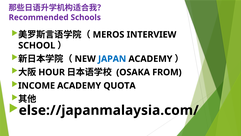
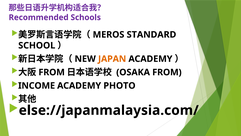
INTERVIEW: INTERVIEW -> STANDARD
JAPAN colour: blue -> orange
HOUR at (52, 72): HOUR -> FROM
QUOTA: QUOTA -> PHOTO
